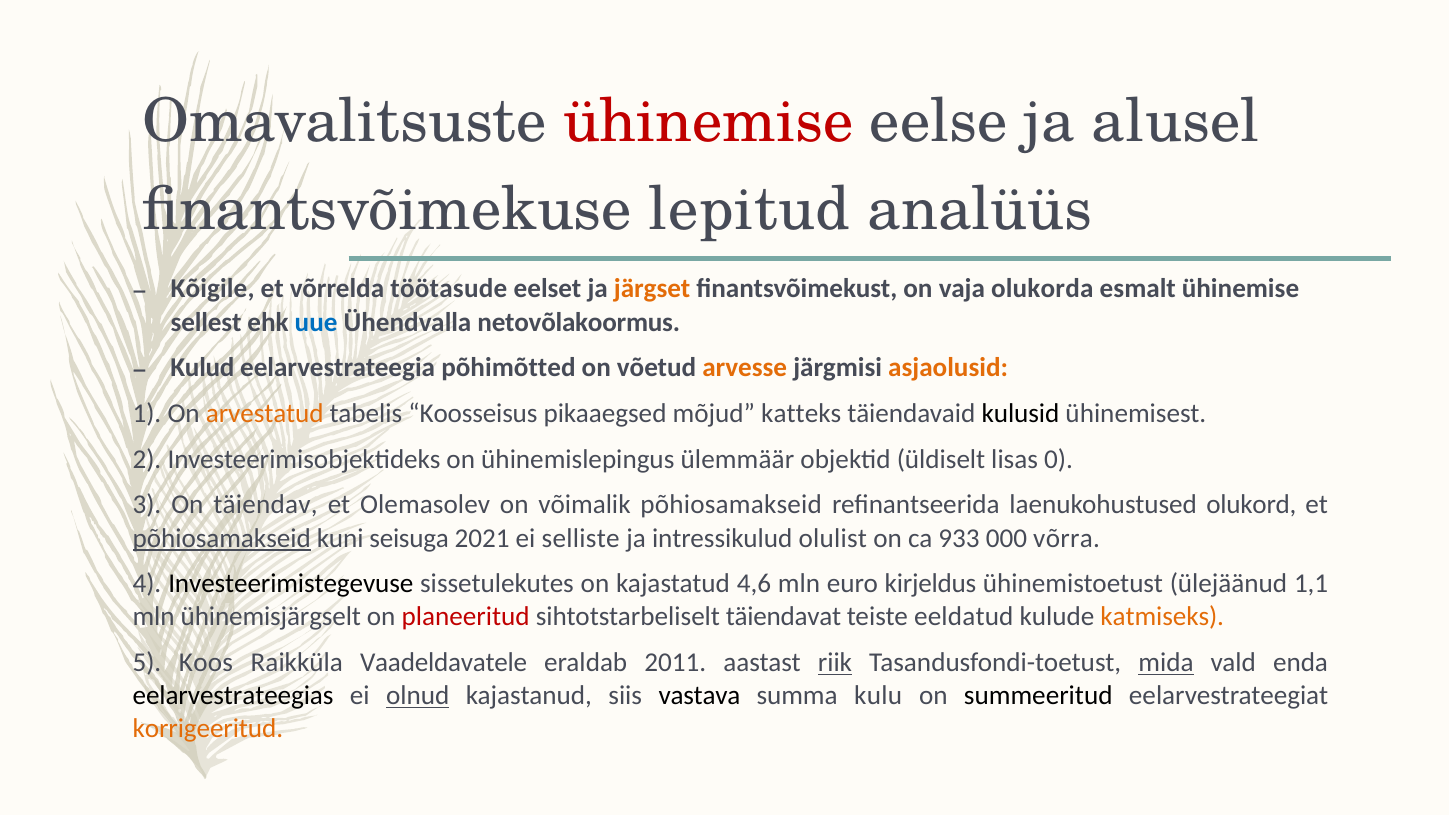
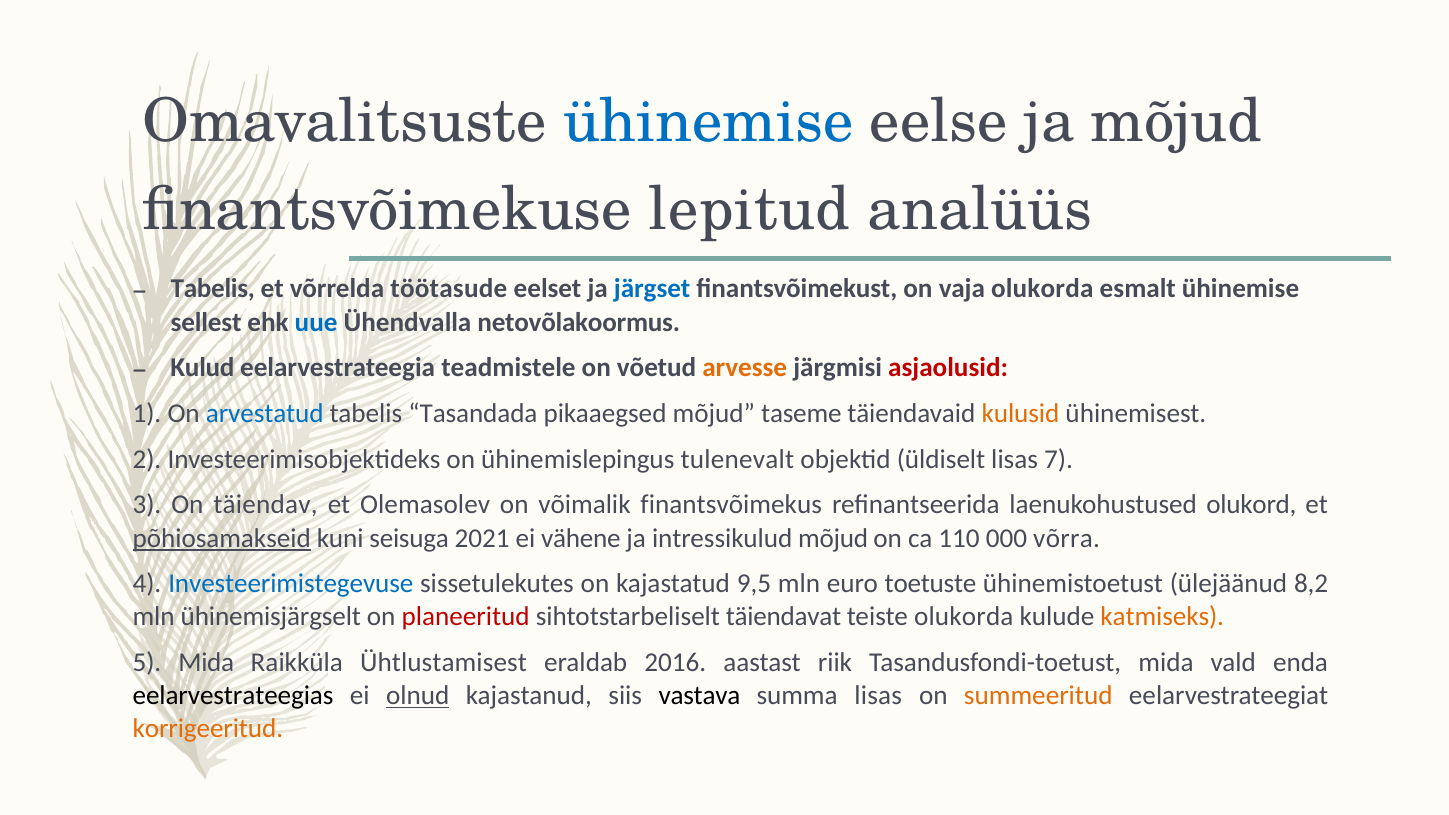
ühinemise at (708, 122) colour: red -> blue
ja alusel: alusel -> mõjud
Kõigile at (213, 289): Kõigile -> Tabelis
järgset colour: orange -> blue
põhimõtted: põhimõtted -> teadmistele
asjaolusid colour: orange -> red
arvestatud colour: orange -> blue
Koosseisus: Koosseisus -> Tasandada
katteks: katteks -> taseme
kulusid colour: black -> orange
ülemmäär: ülemmäär -> tulenevalt
0: 0 -> 7
võimalik põhiosamakseid: põhiosamakseid -> finantsvõimekus
selliste: selliste -> vähene
intressikulud olulist: olulist -> mõjud
933: 933 -> 110
Investeerimistegevuse colour: black -> blue
4,6: 4,6 -> 9,5
kirjeldus: kirjeldus -> toetuste
1,1: 1,1 -> 8,2
teiste eeldatud: eeldatud -> olukorda
5 Koos: Koos -> Mida
Vaadeldavatele: Vaadeldavatele -> Ühtlustamisest
2011: 2011 -> 2016
riik underline: present -> none
mida at (1166, 663) underline: present -> none
summa kulu: kulu -> lisas
summeeritud colour: black -> orange
